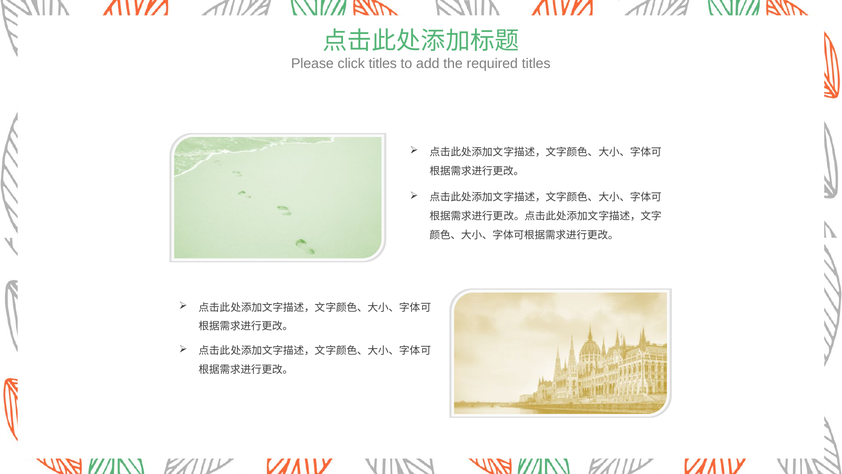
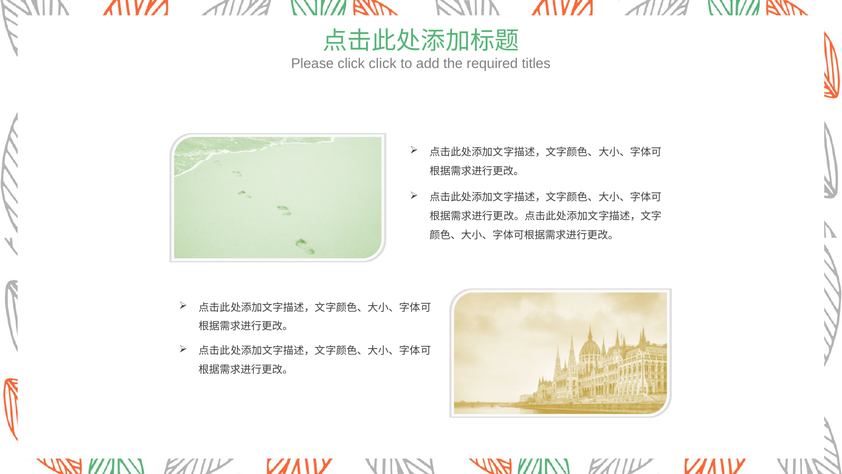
click titles: titles -> click
